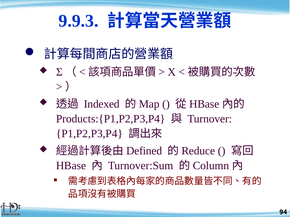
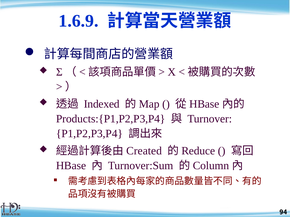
9.9.3: 9.9.3 -> 1.6.9
Defined: Defined -> Created
